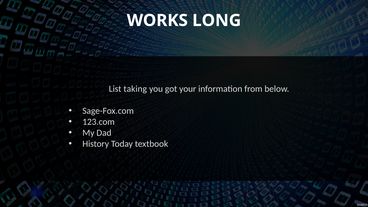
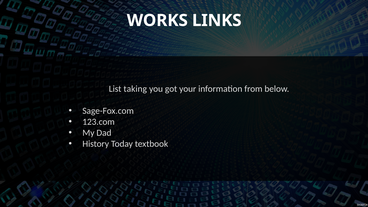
LONG: LONG -> LINKS
